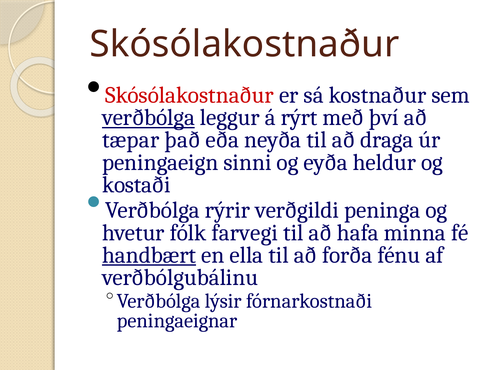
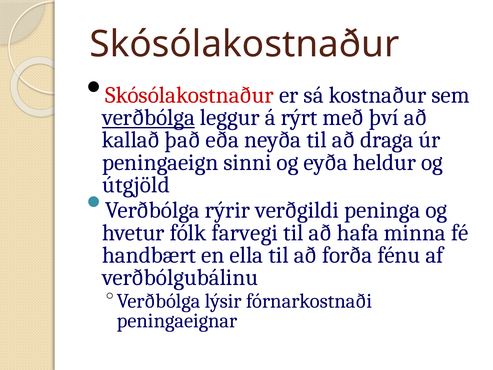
tæpar: tæpar -> kallað
kostaði: kostaði -> útgjöld
handbært underline: present -> none
